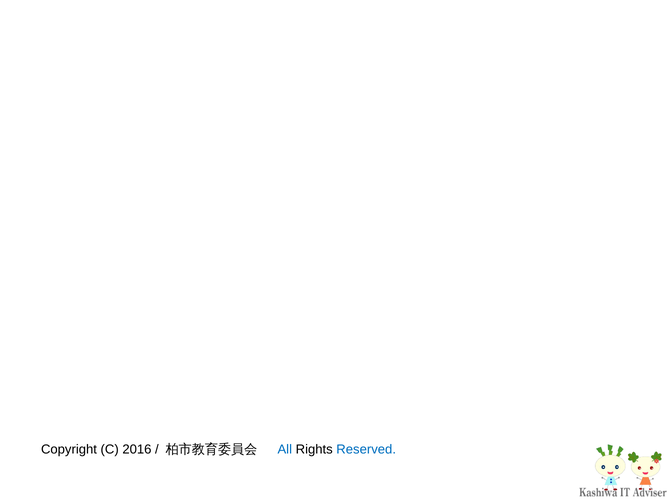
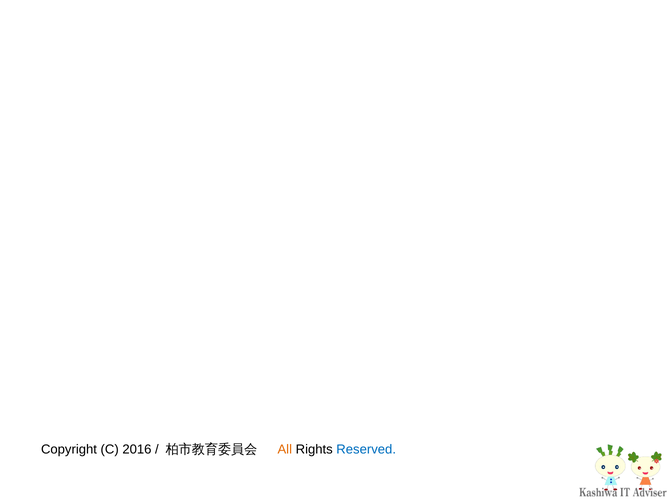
All colour: blue -> orange
